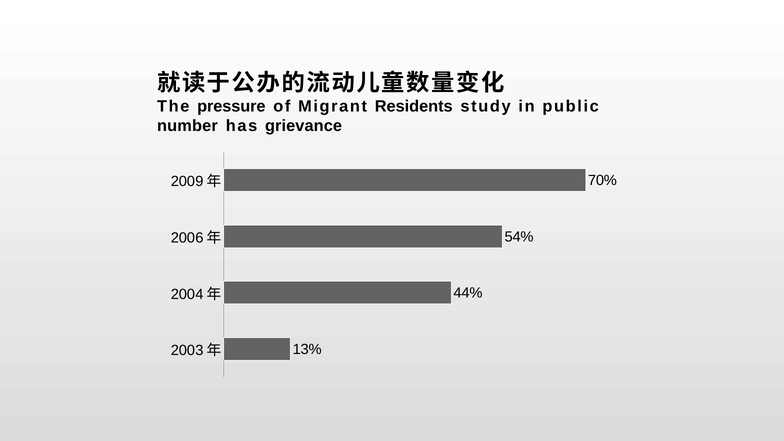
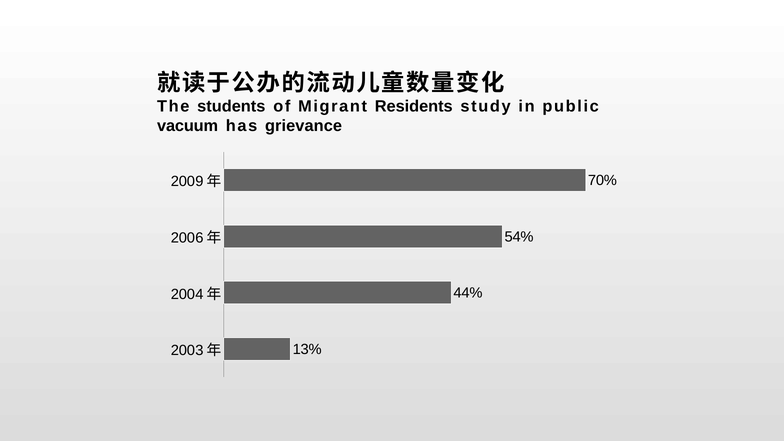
pressure: pressure -> students
number: number -> vacuum
